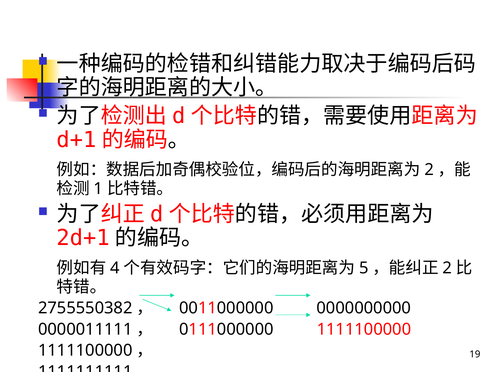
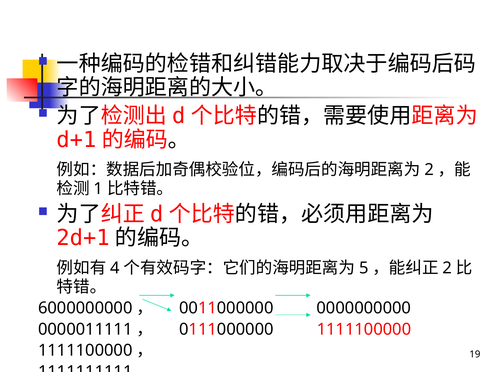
2755550382: 2755550382 -> 6000000000
